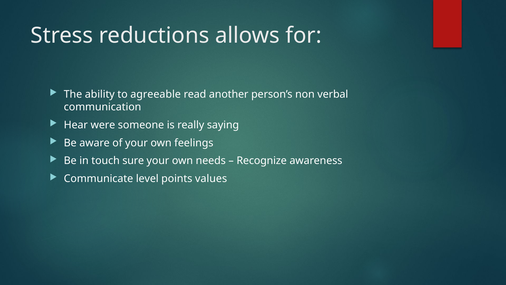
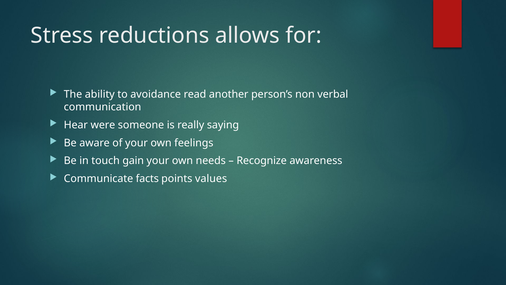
agreeable: agreeable -> avoidance
sure: sure -> gain
level: level -> facts
